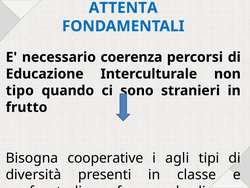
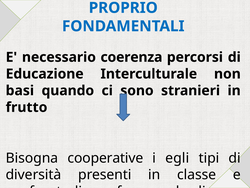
ATTENTA: ATTENTA -> PROPRIO
tipo: tipo -> basi
agli: agli -> egli
